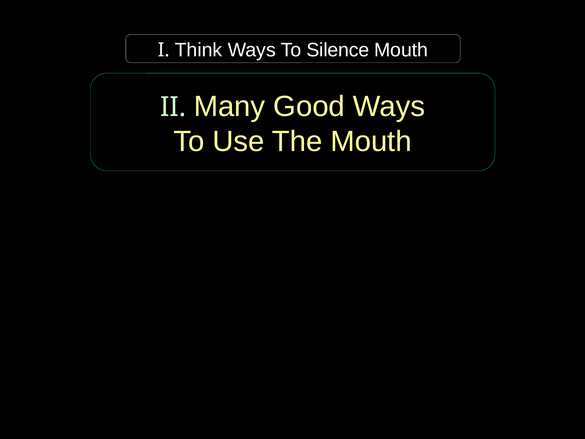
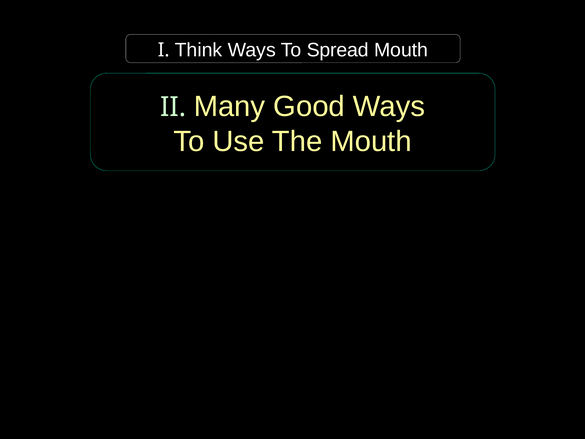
Silence: Silence -> Spread
